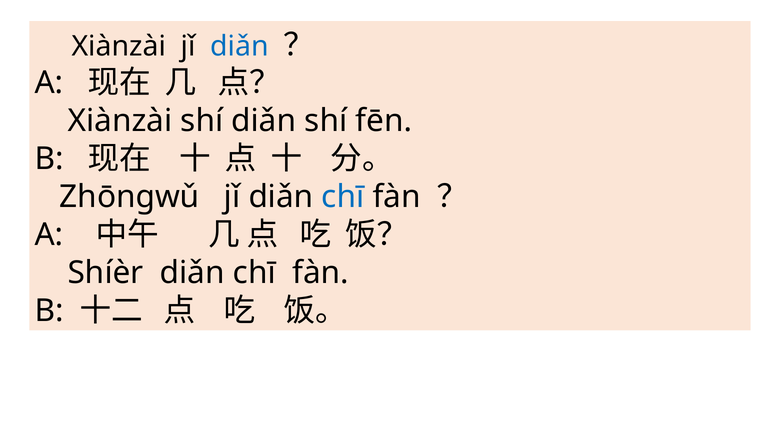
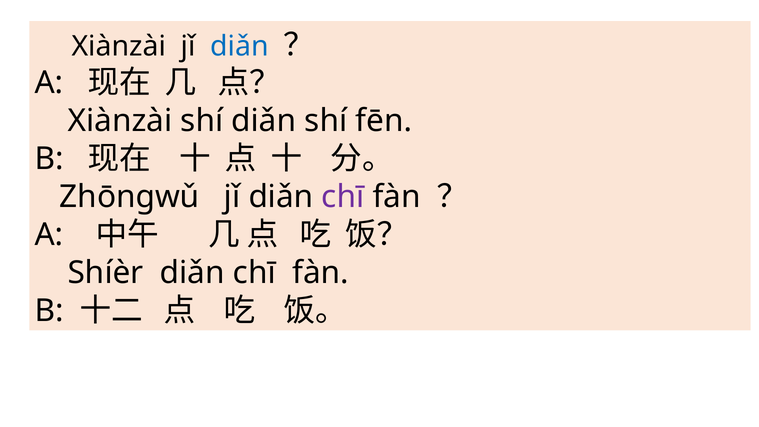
chī at (343, 197) colour: blue -> purple
